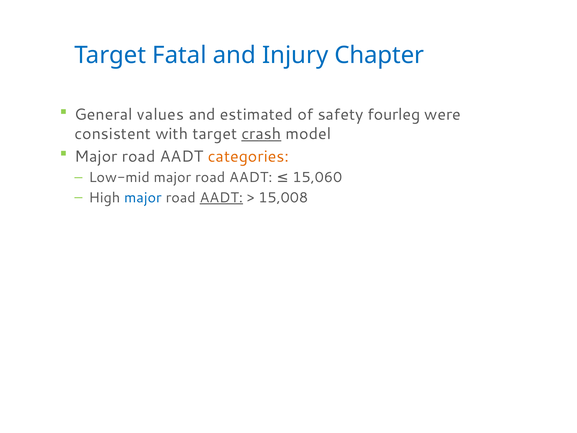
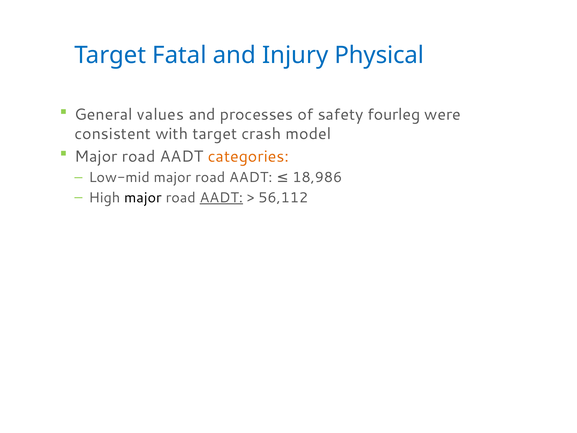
Chapter: Chapter -> Physical
estimated: estimated -> processes
crash underline: present -> none
15,060: 15,060 -> 18,986
major at (143, 198) colour: blue -> black
15,008: 15,008 -> 56,112
